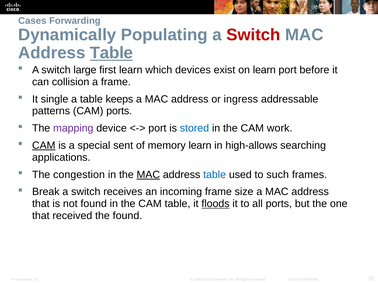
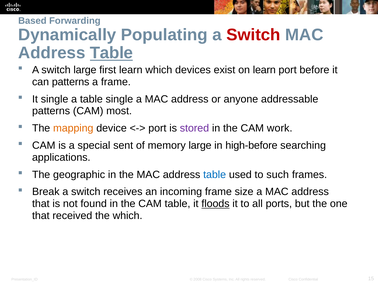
Cases: Cases -> Based
can collision: collision -> patterns
table keeps: keeps -> single
ingress: ingress -> anyone
CAM ports: ports -> most
mapping colour: purple -> orange
stored colour: blue -> purple
CAM at (44, 146) underline: present -> none
memory learn: learn -> large
high-allows: high-allows -> high-before
congestion: congestion -> geographic
MAC at (148, 175) underline: present -> none
the found: found -> which
